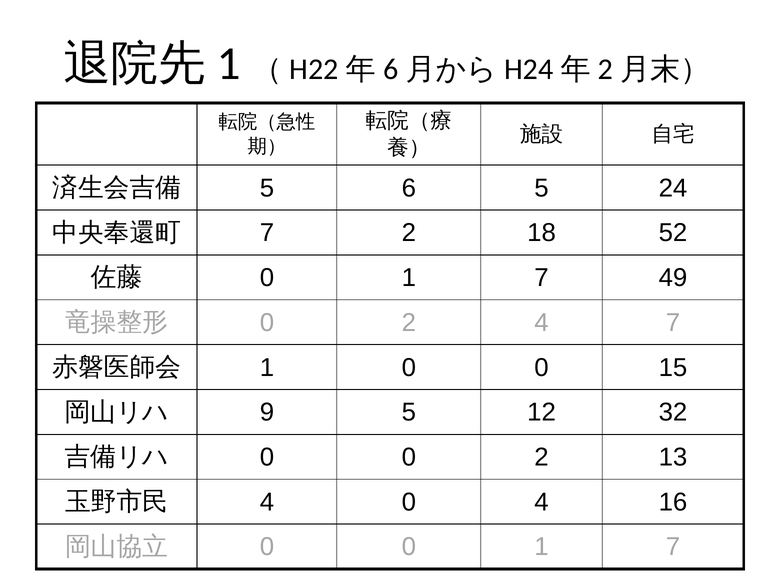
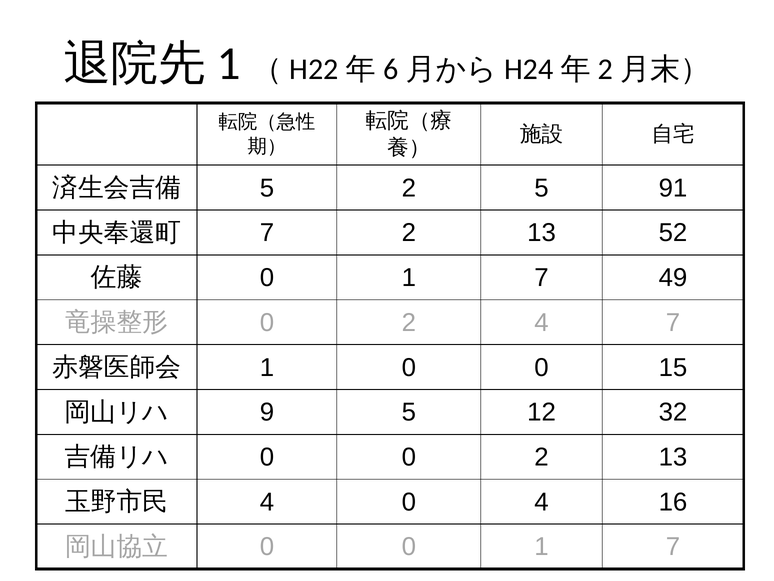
5 6: 6 -> 2
24: 24 -> 91
7 2 18: 18 -> 13
